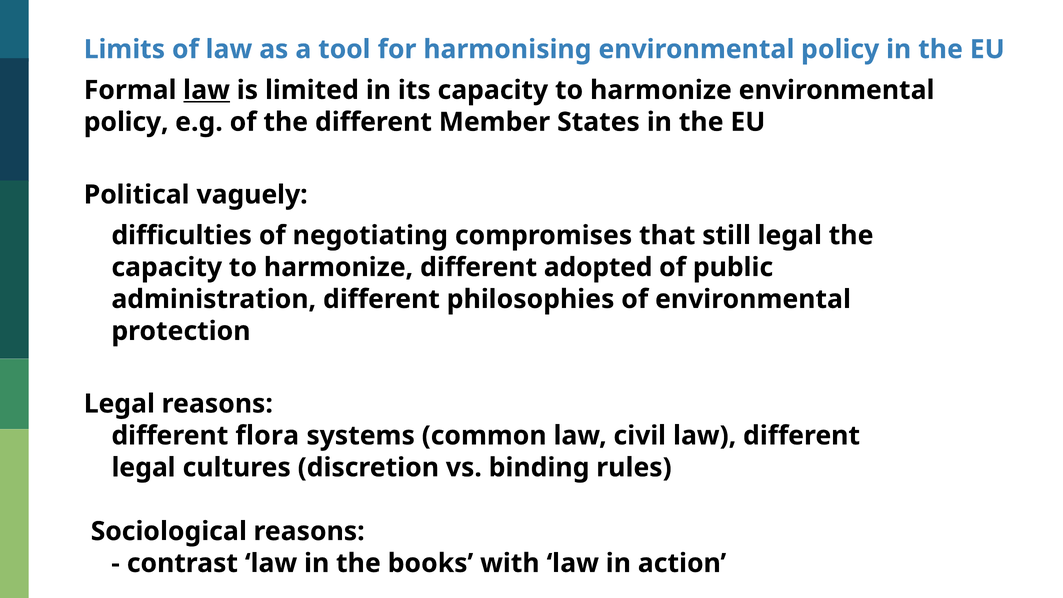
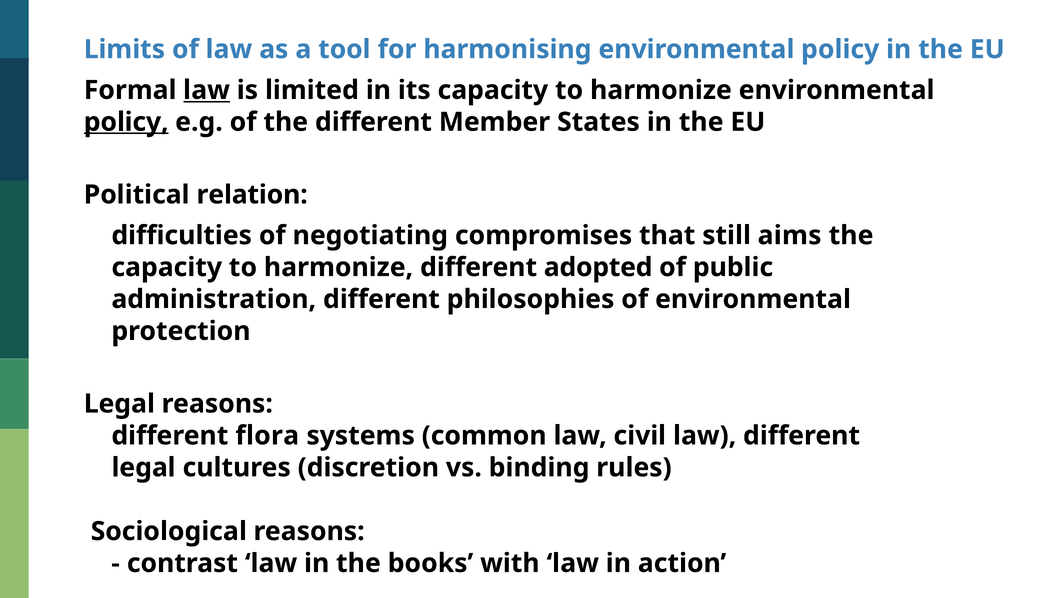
policy at (126, 122) underline: none -> present
vaguely: vaguely -> relation
still legal: legal -> aims
